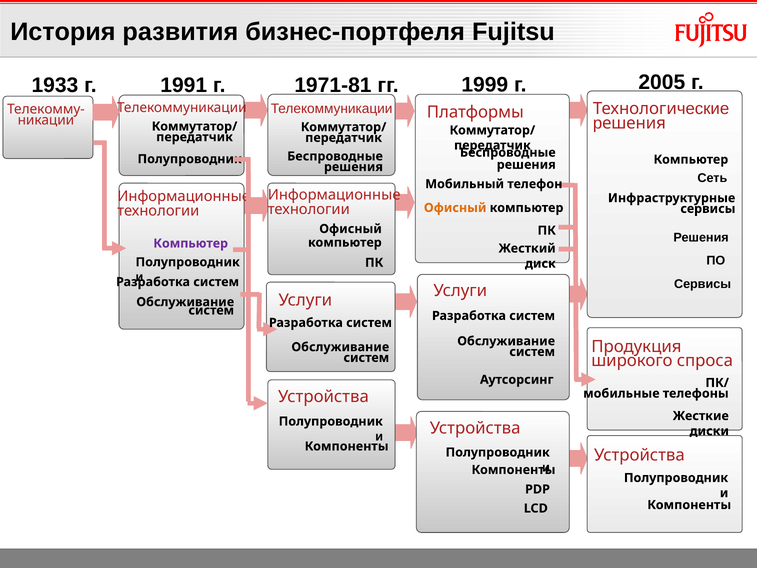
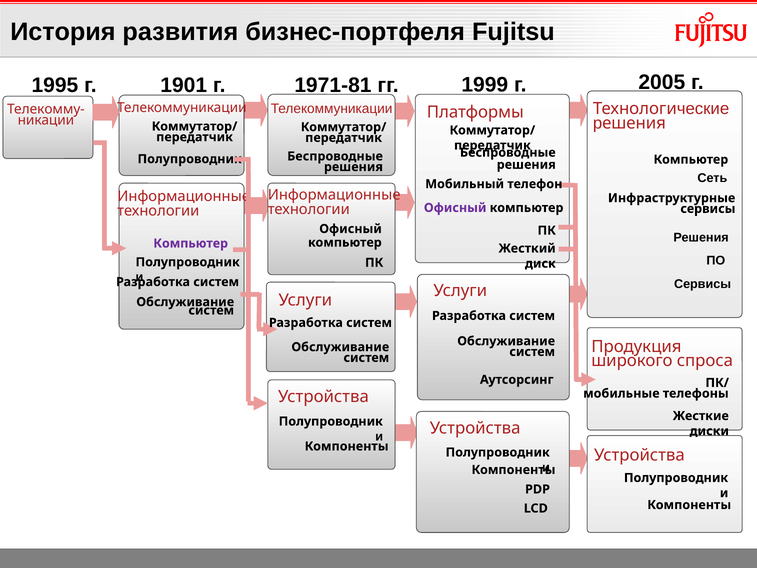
1933: 1933 -> 1995
1991: 1991 -> 1901
Офисный at (455, 208) colour: orange -> purple
